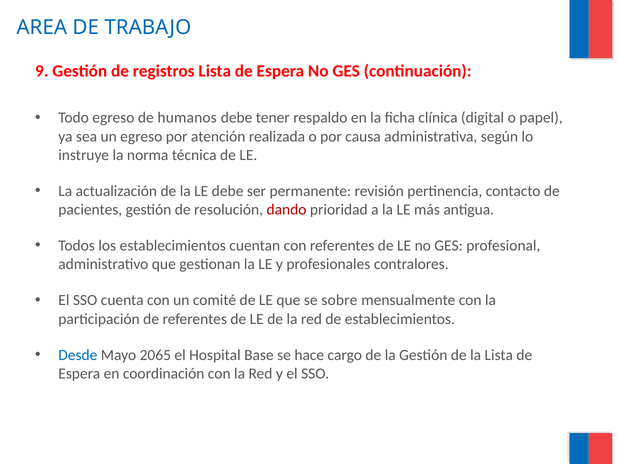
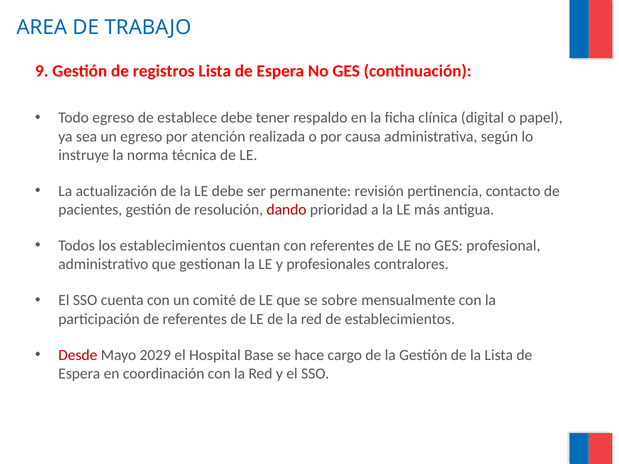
humanos: humanos -> establece
Desde colour: blue -> red
2065: 2065 -> 2029
